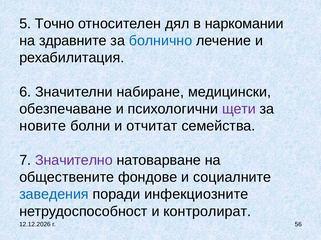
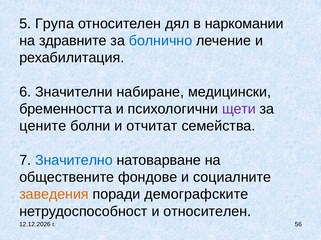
Точно: Точно -> Група
обезпечаване: обезпечаване -> бременността
новите: новите -> цените
Значително colour: purple -> blue
заведения colour: blue -> orange
инфекциозните: инфекциозните -> демографските
и контролират: контролират -> относителен
